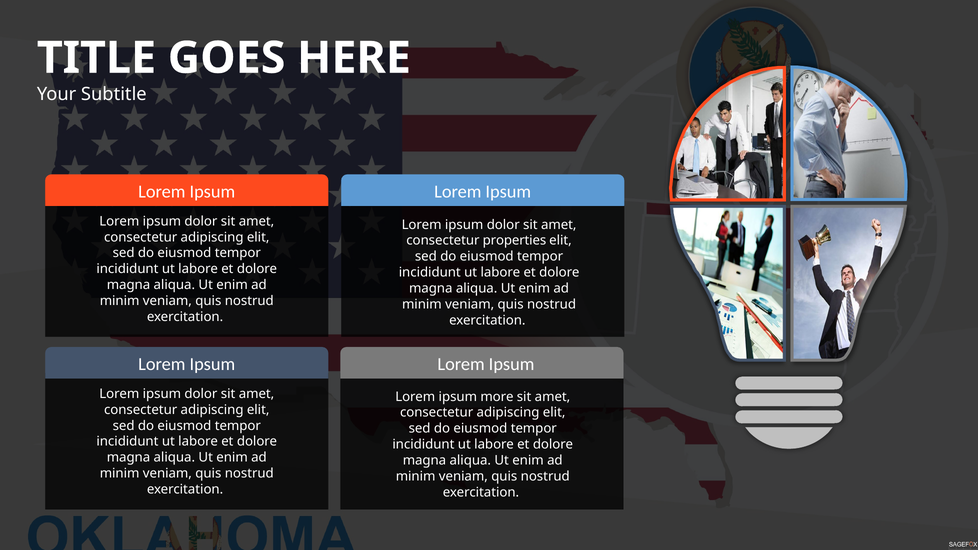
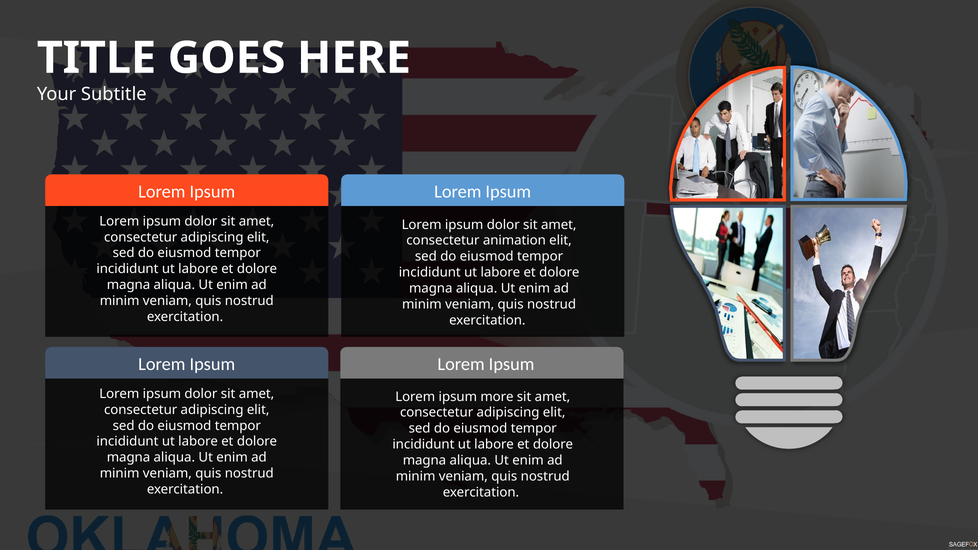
properties: properties -> animation
